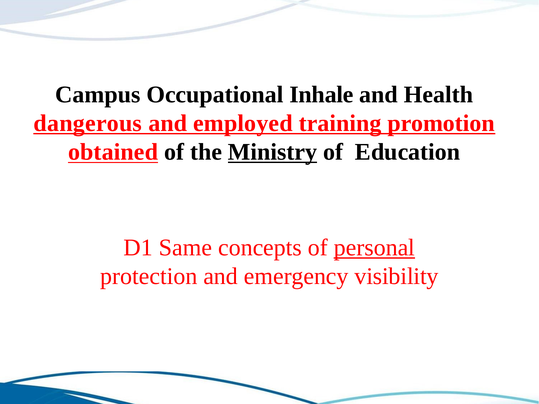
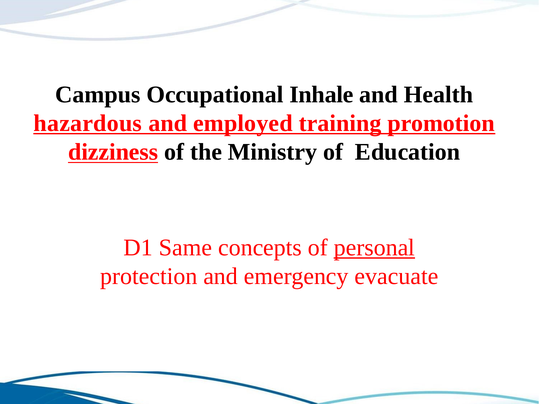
dangerous: dangerous -> hazardous
obtained: obtained -> dizziness
Ministry underline: present -> none
visibility: visibility -> evacuate
